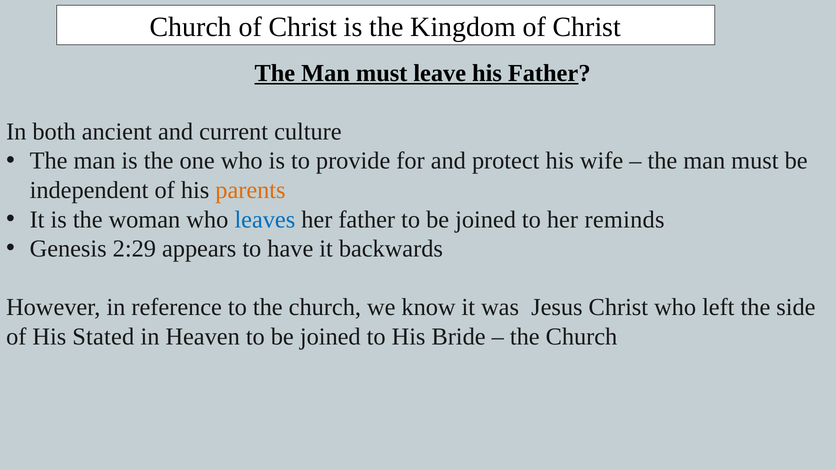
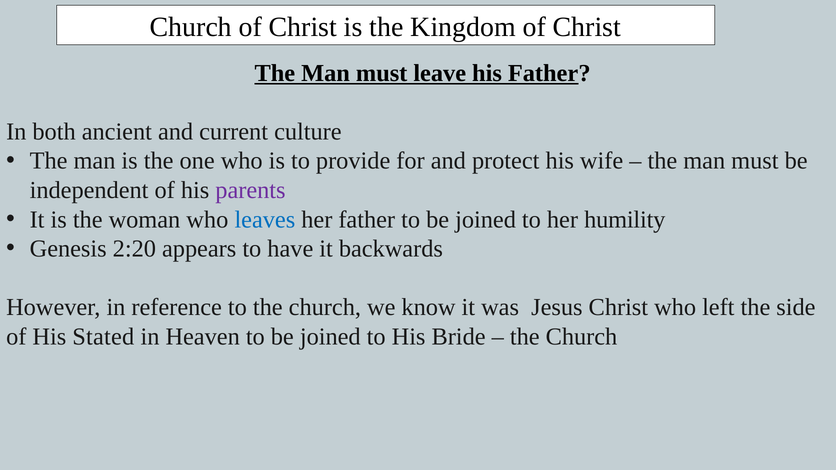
parents colour: orange -> purple
reminds: reminds -> humility
2:29: 2:29 -> 2:20
